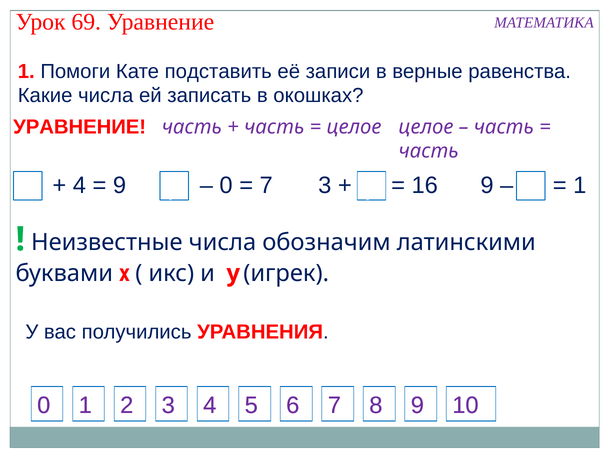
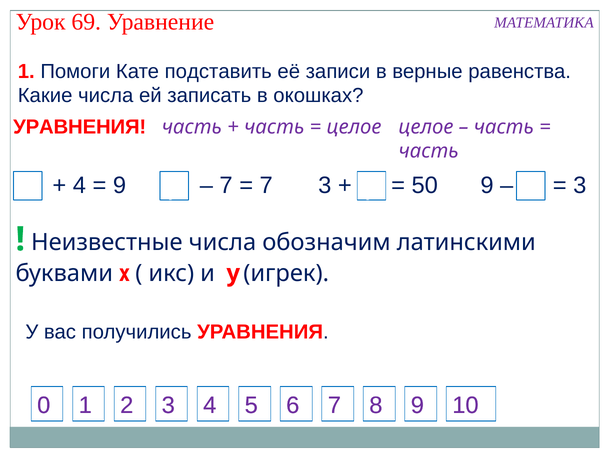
УРАВНЕНИЕ at (80, 127): УРАВНЕНИЕ -> УРАВНЕНИЯ
0 at (226, 185): 0 -> 7
16: 16 -> 50
1 at (580, 185): 1 -> 3
